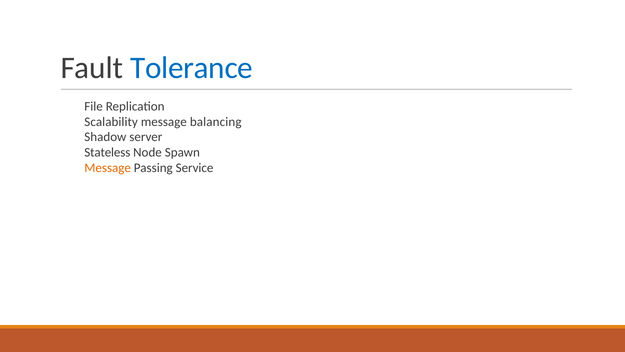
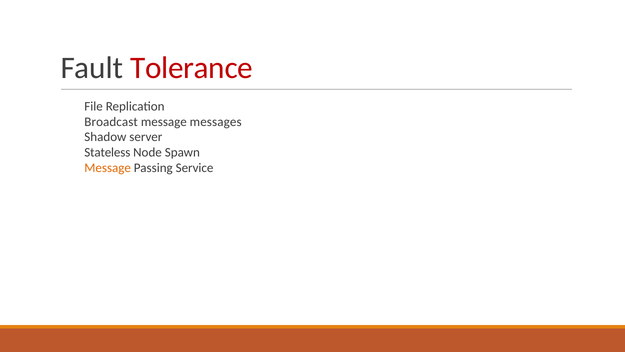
Tolerance colour: blue -> red
Scalability: Scalability -> Broadcast
balancing: balancing -> messages
